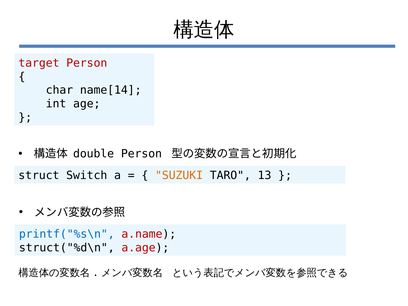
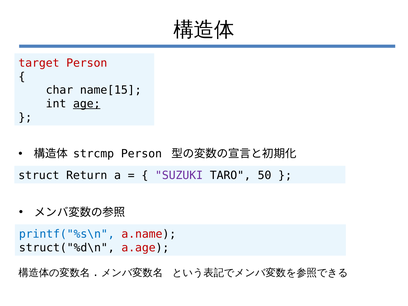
name[14: name[14 -> name[15
age underline: none -> present
double: double -> strcmp
Switch: Switch -> Return
SUZUKI colour: orange -> purple
13: 13 -> 50
